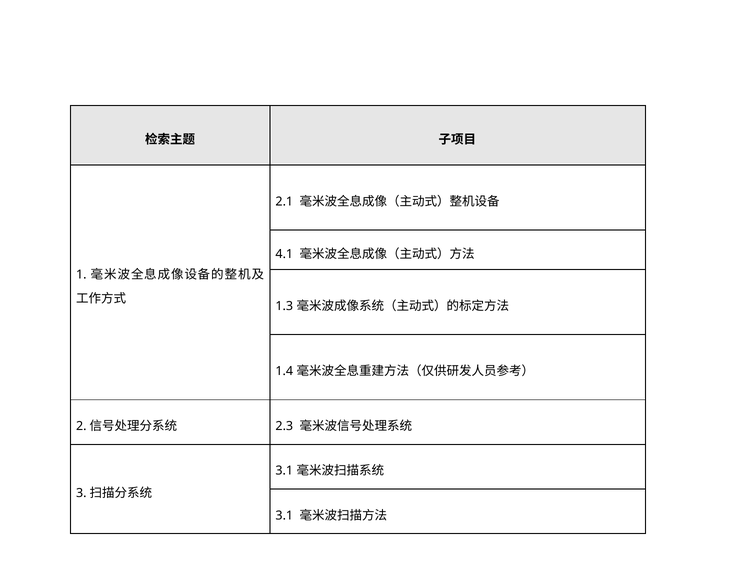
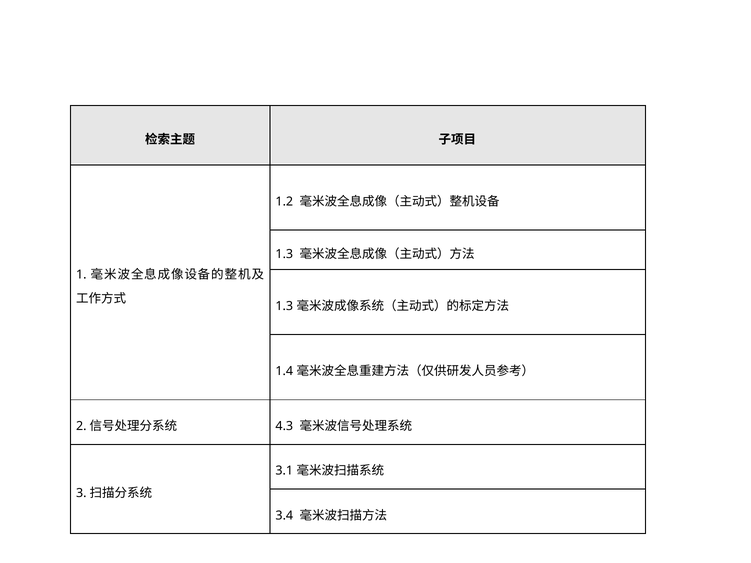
2.1: 2.1 -> 1.2
4.1 at (284, 254): 4.1 -> 1.3
2.3: 2.3 -> 4.3
3.1 at (284, 516): 3.1 -> 3.4
